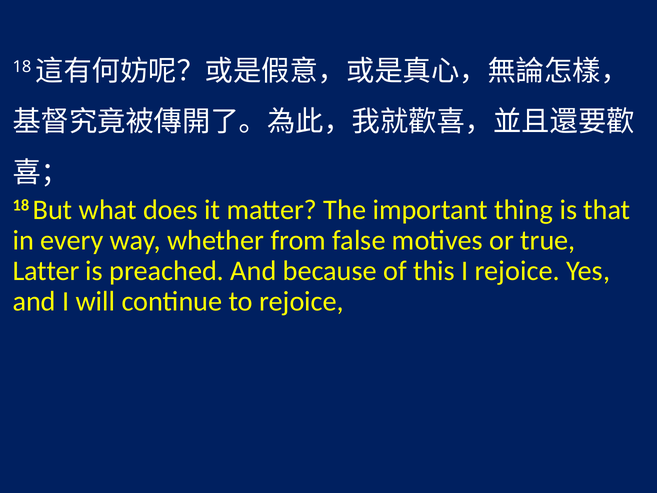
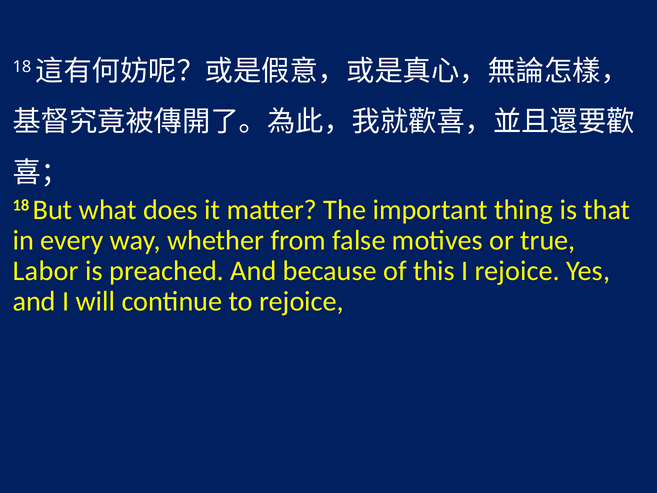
Latter: Latter -> Labor
